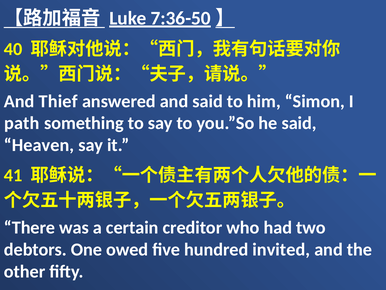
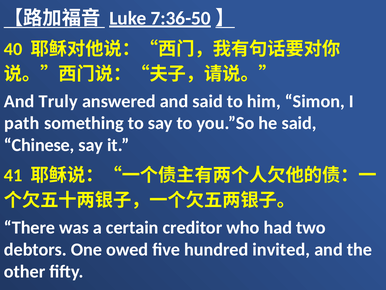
Thief: Thief -> Truly
Heaven: Heaven -> Chinese
